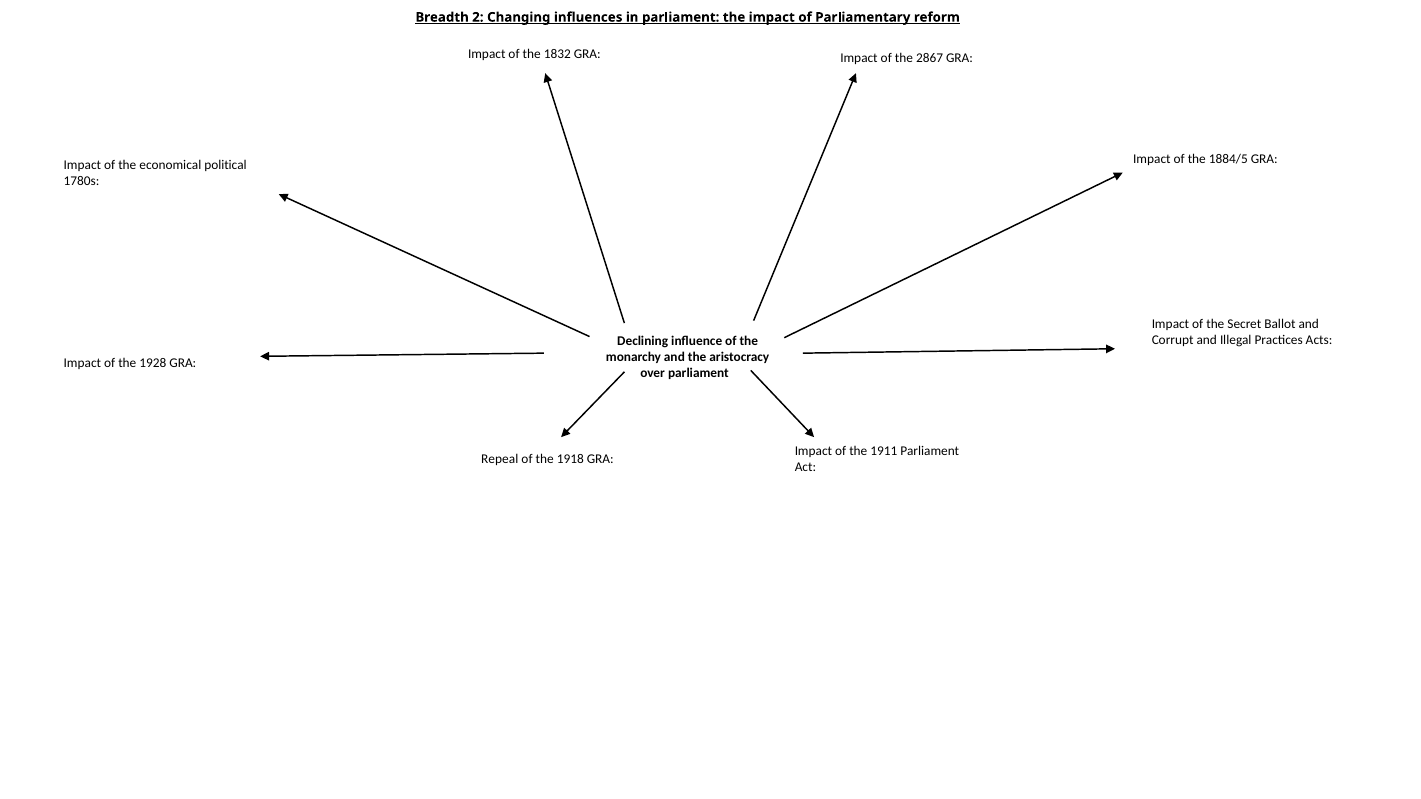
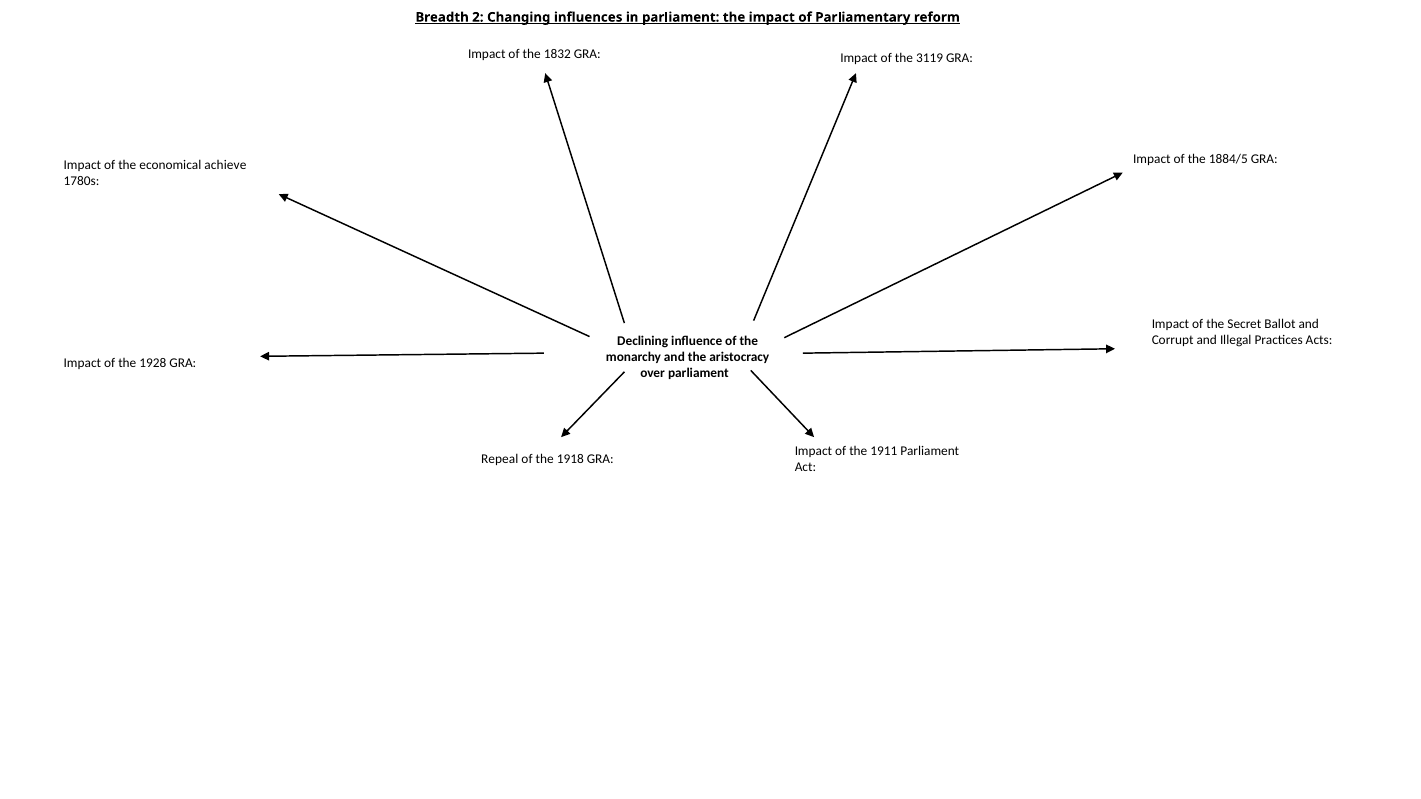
2867: 2867 -> 3119
political: political -> achieve
